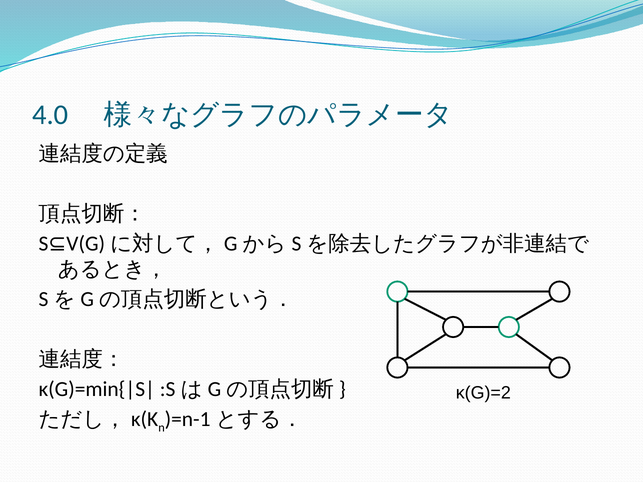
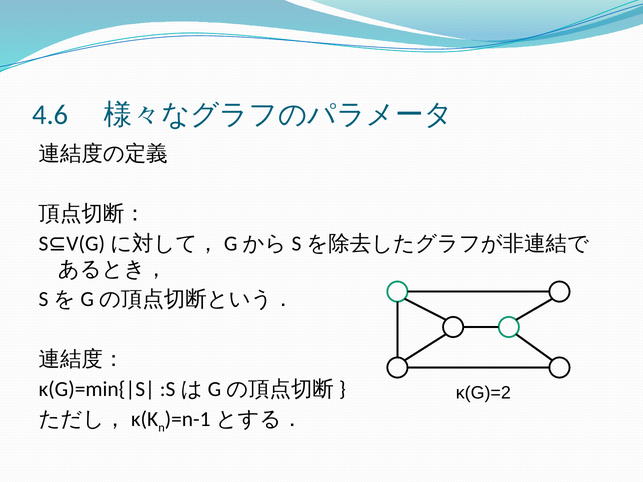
4.0: 4.0 -> 4.6
